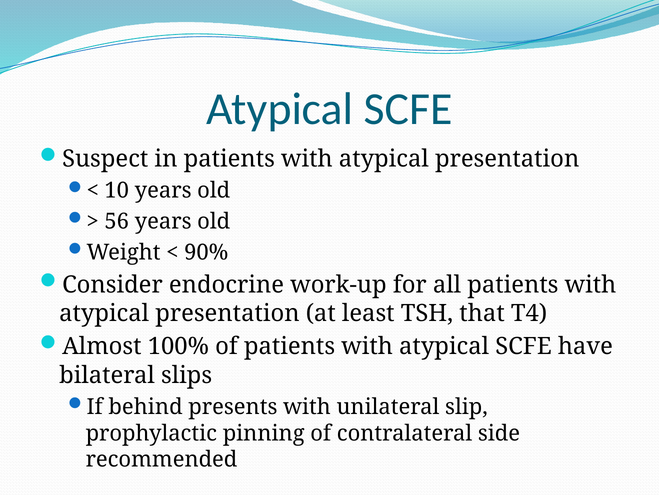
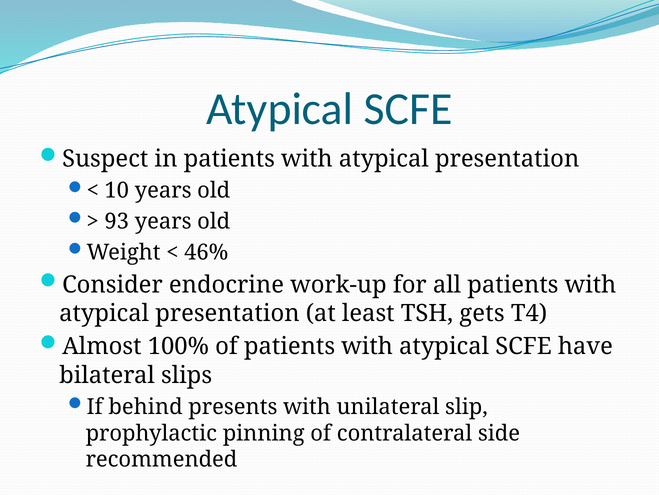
56: 56 -> 93
90%: 90% -> 46%
that: that -> gets
